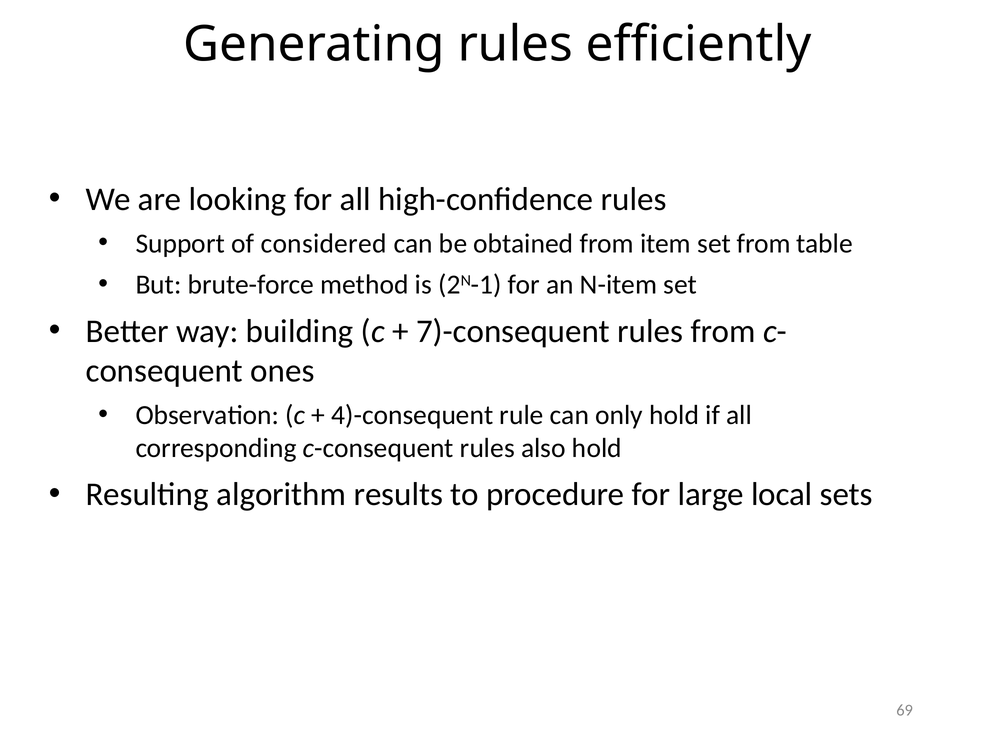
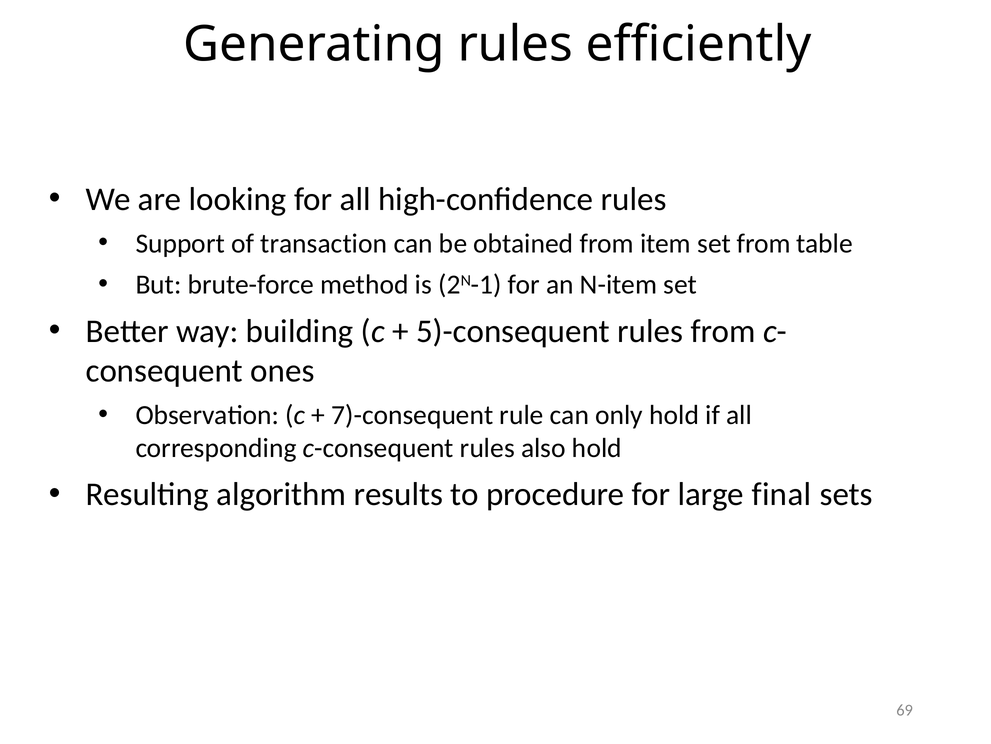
considered: considered -> transaction
7)-consequent: 7)-consequent -> 5)-consequent
4)-consequent: 4)-consequent -> 7)-consequent
local: local -> final
